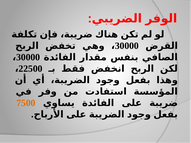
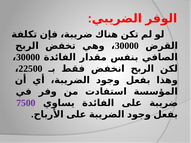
7500 colour: orange -> purple
